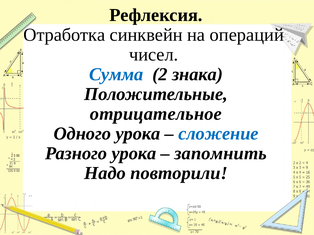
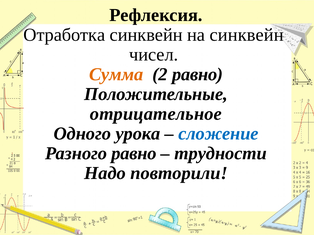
на операций: операций -> синквейн
Сумма colour: blue -> orange
2 знака: знака -> равно
Разного урока: урока -> равно
запомнить: запомнить -> трудности
